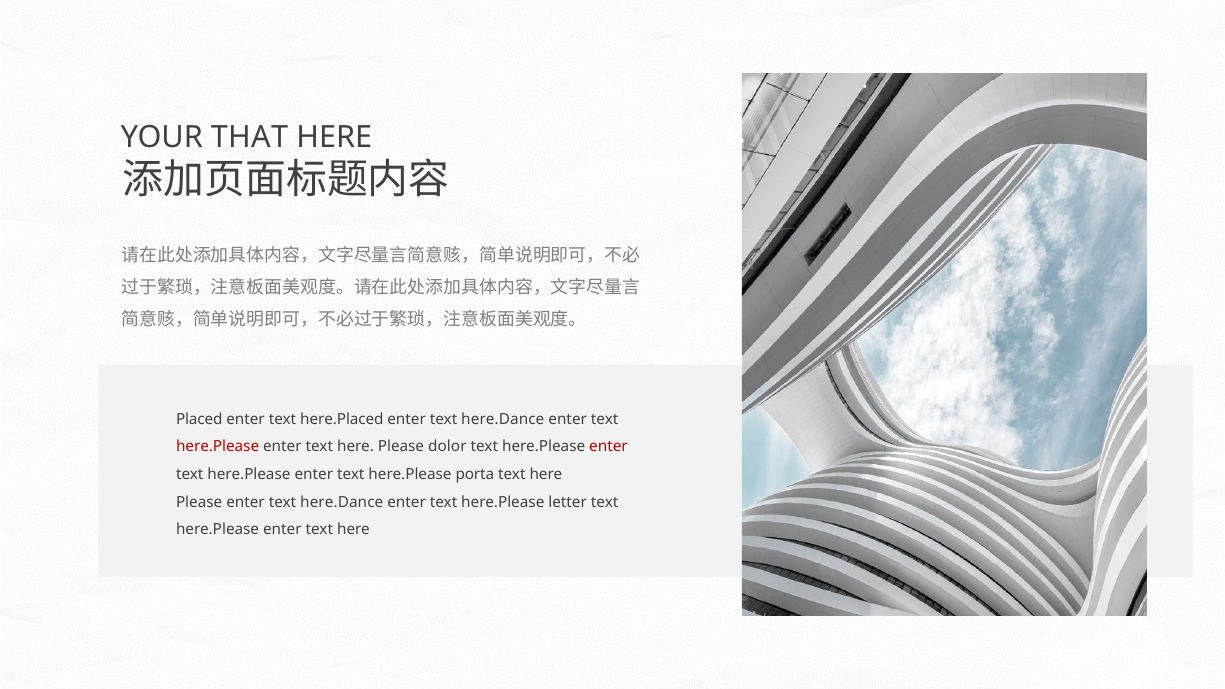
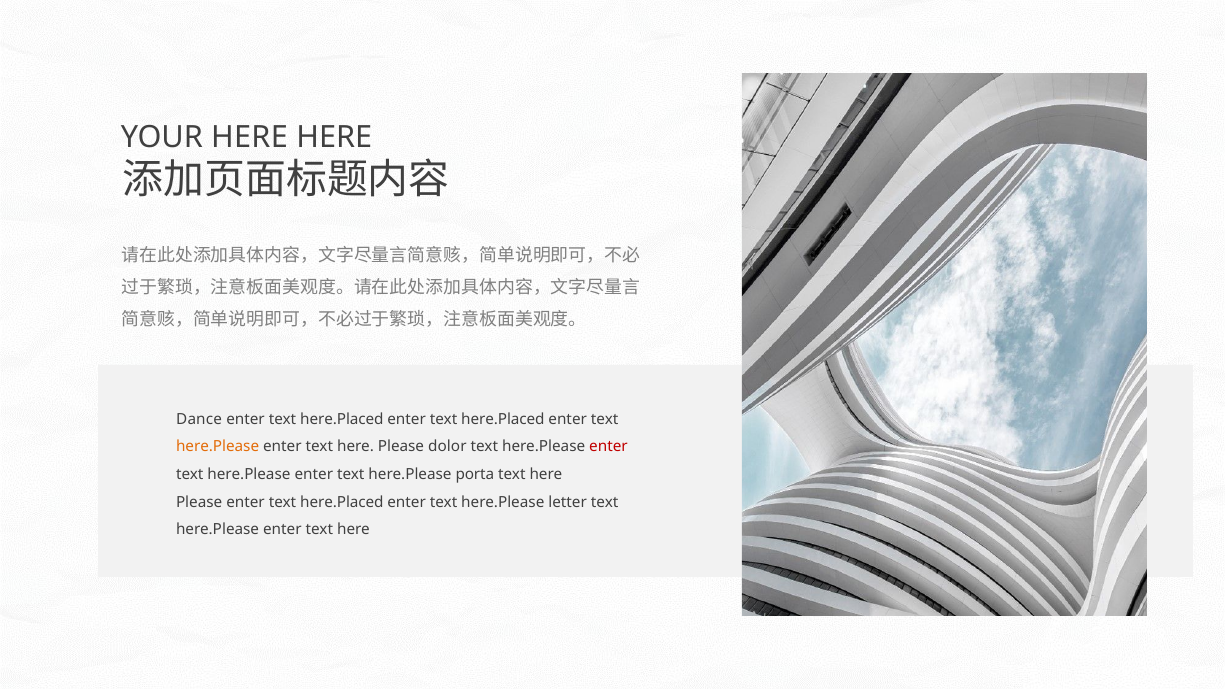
YOUR THAT: THAT -> HERE
Placed: Placed -> Dance
here.Dance at (503, 419): here.Dance -> here.Placed
here.Please at (218, 447) colour: red -> orange
Please enter text here.Dance: here.Dance -> here.Placed
